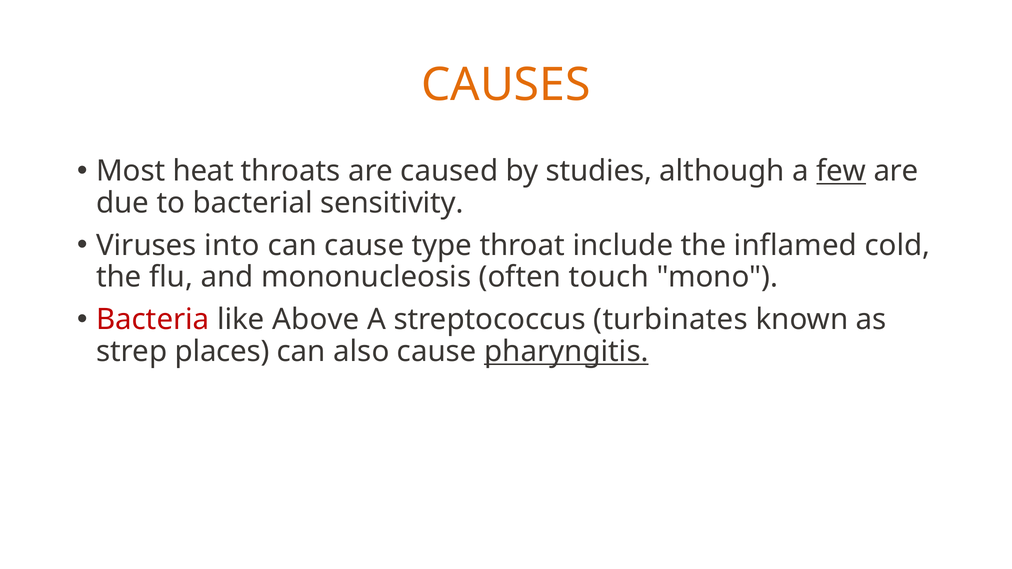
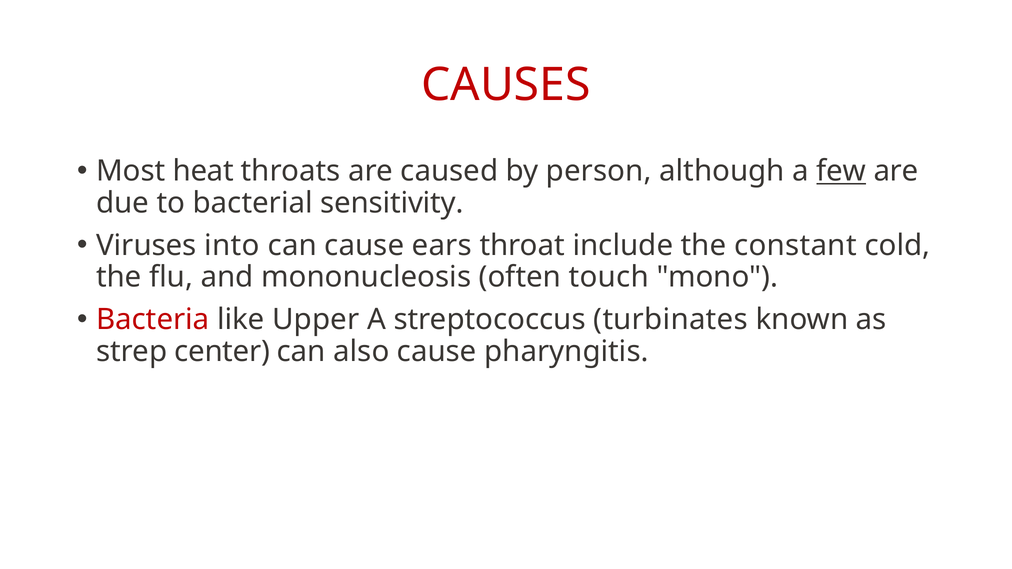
CAUSES colour: orange -> red
studies: studies -> person
type: type -> ears
inflamed: inflamed -> constant
Above: Above -> Upper
places: places -> center
pharyngitis underline: present -> none
